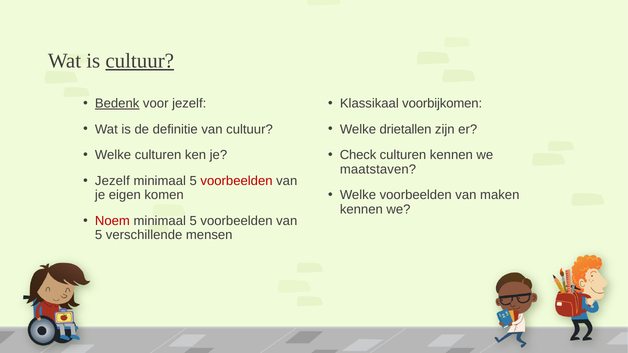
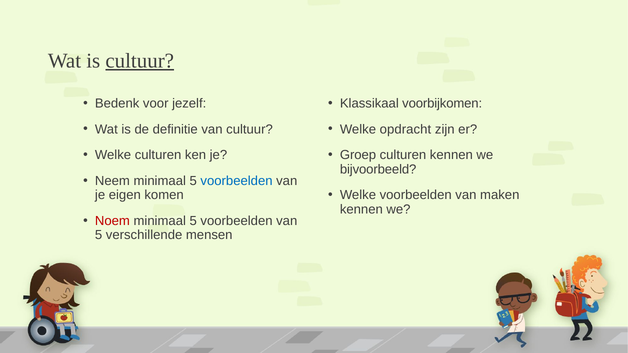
Bedenk underline: present -> none
drietallen: drietallen -> opdracht
Check: Check -> Groep
maatstaven: maatstaven -> bijvoorbeeld
Jezelf at (112, 181): Jezelf -> Neem
voorbeelden at (237, 181) colour: red -> blue
